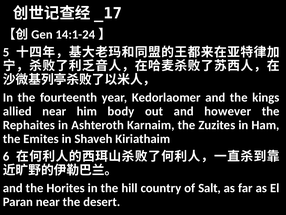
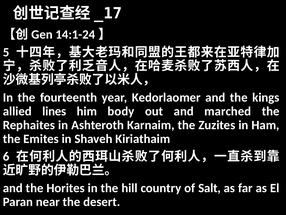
allied near: near -> lines
however: however -> marched
